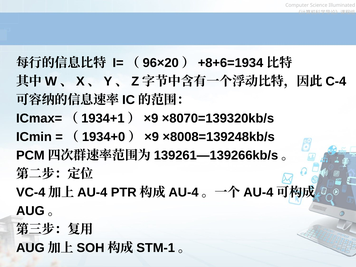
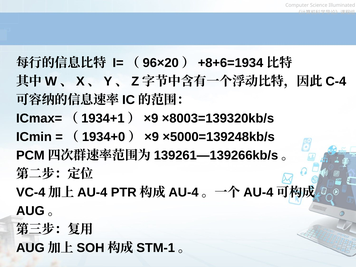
×8070=139320kb/s: ×8070=139320kb/s -> ×8003=139320kb/s
×8008=139248kb/s: ×8008=139248kb/s -> ×5000=139248kb/s
